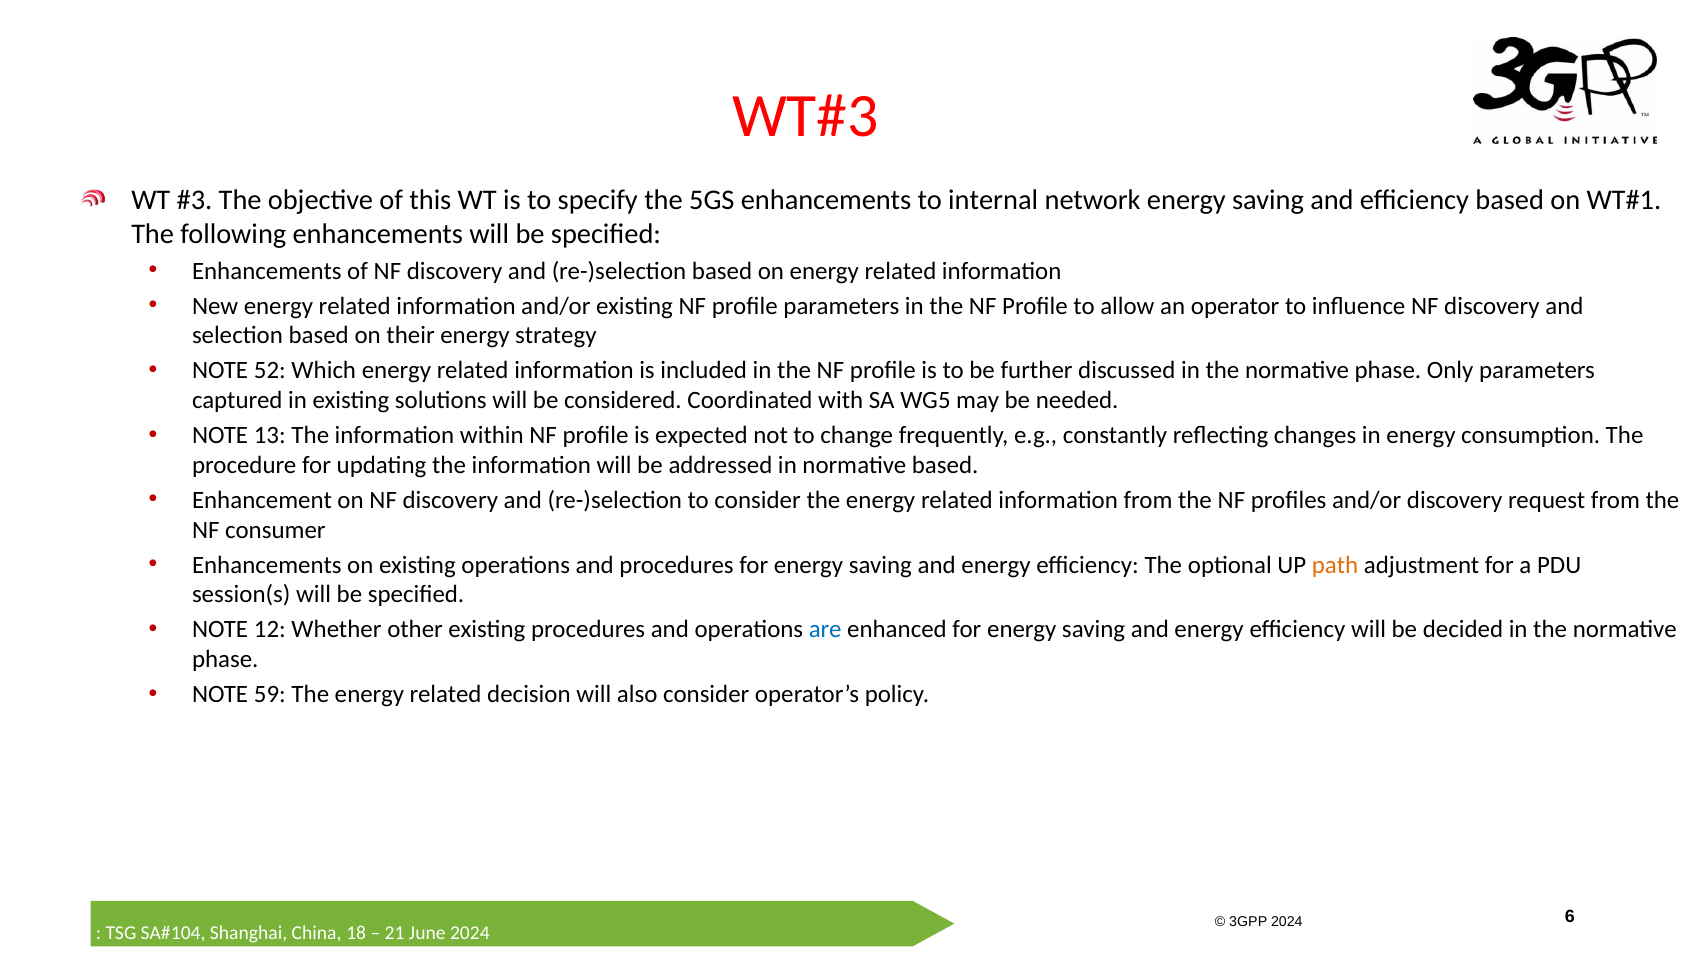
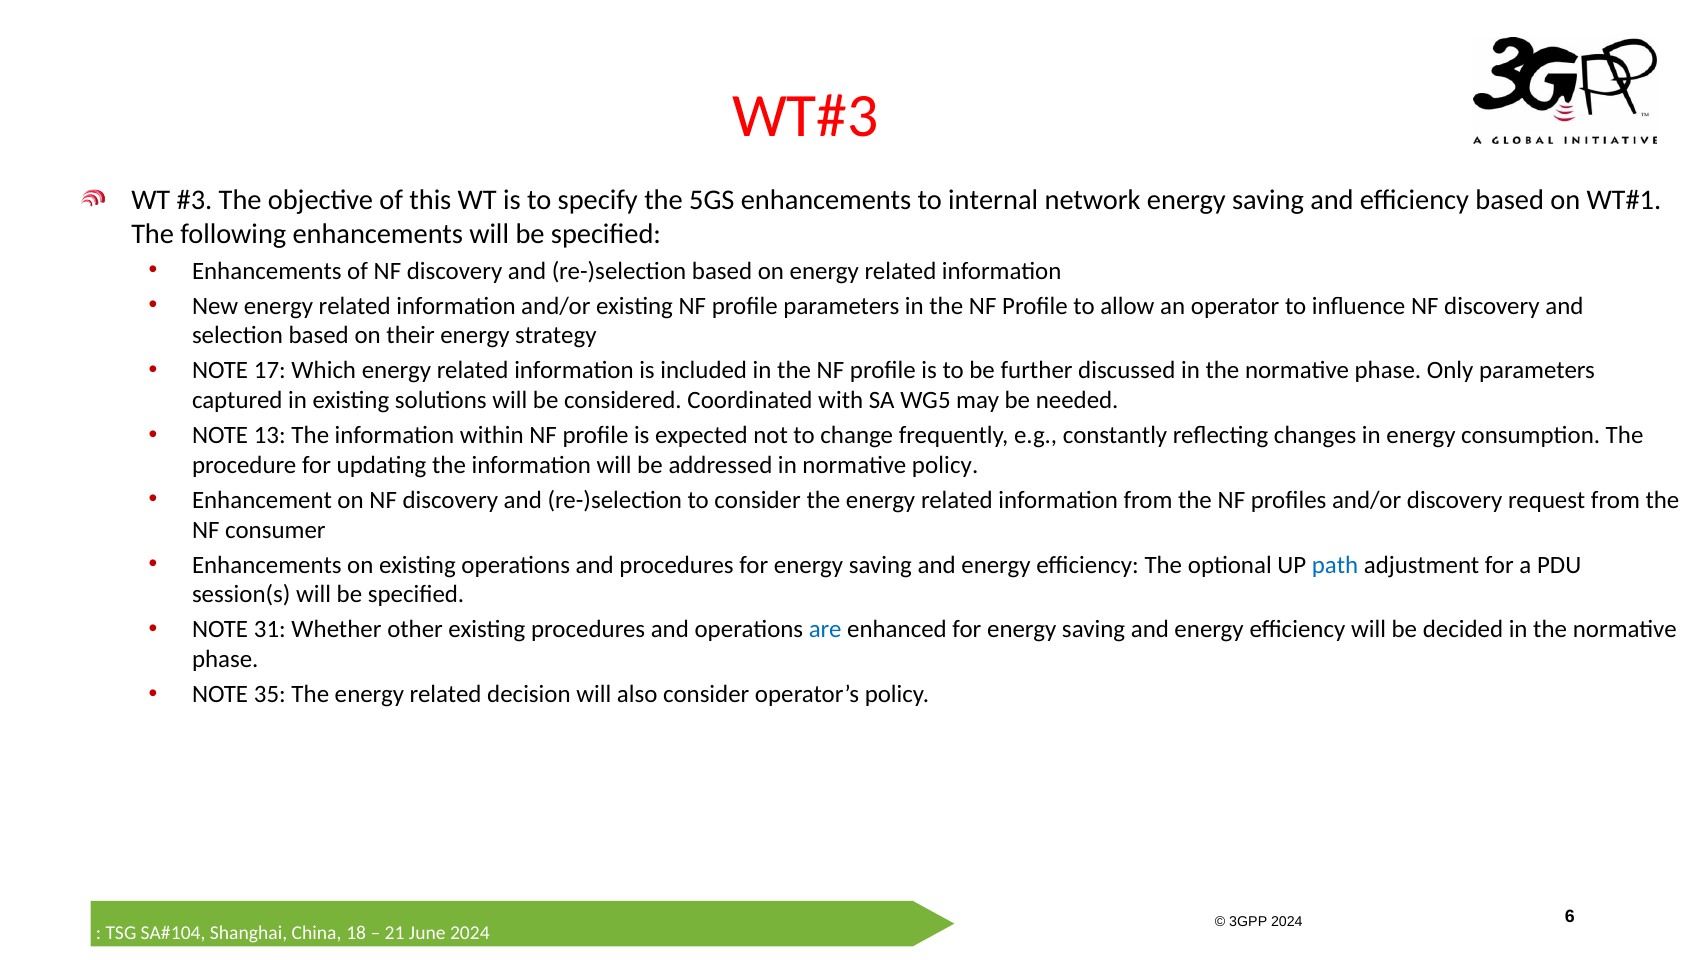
52: 52 -> 17
based at (945, 465): based -> policy
path colour: orange -> blue
12: 12 -> 31
59: 59 -> 35
